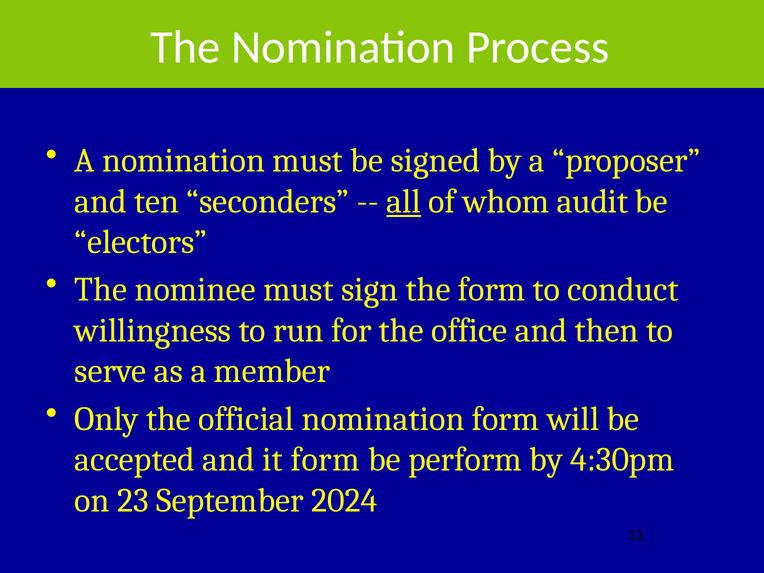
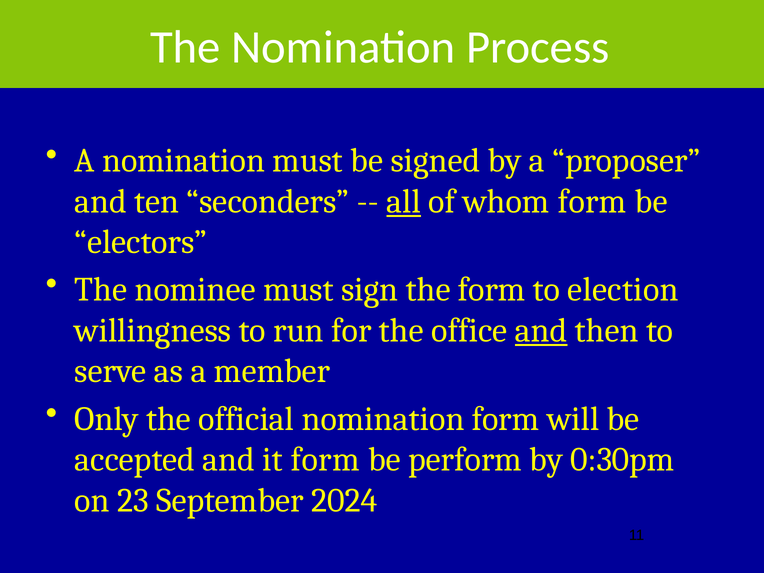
whom audit: audit -> form
conduct: conduct -> election
and at (541, 331) underline: none -> present
4:30pm: 4:30pm -> 0:30pm
